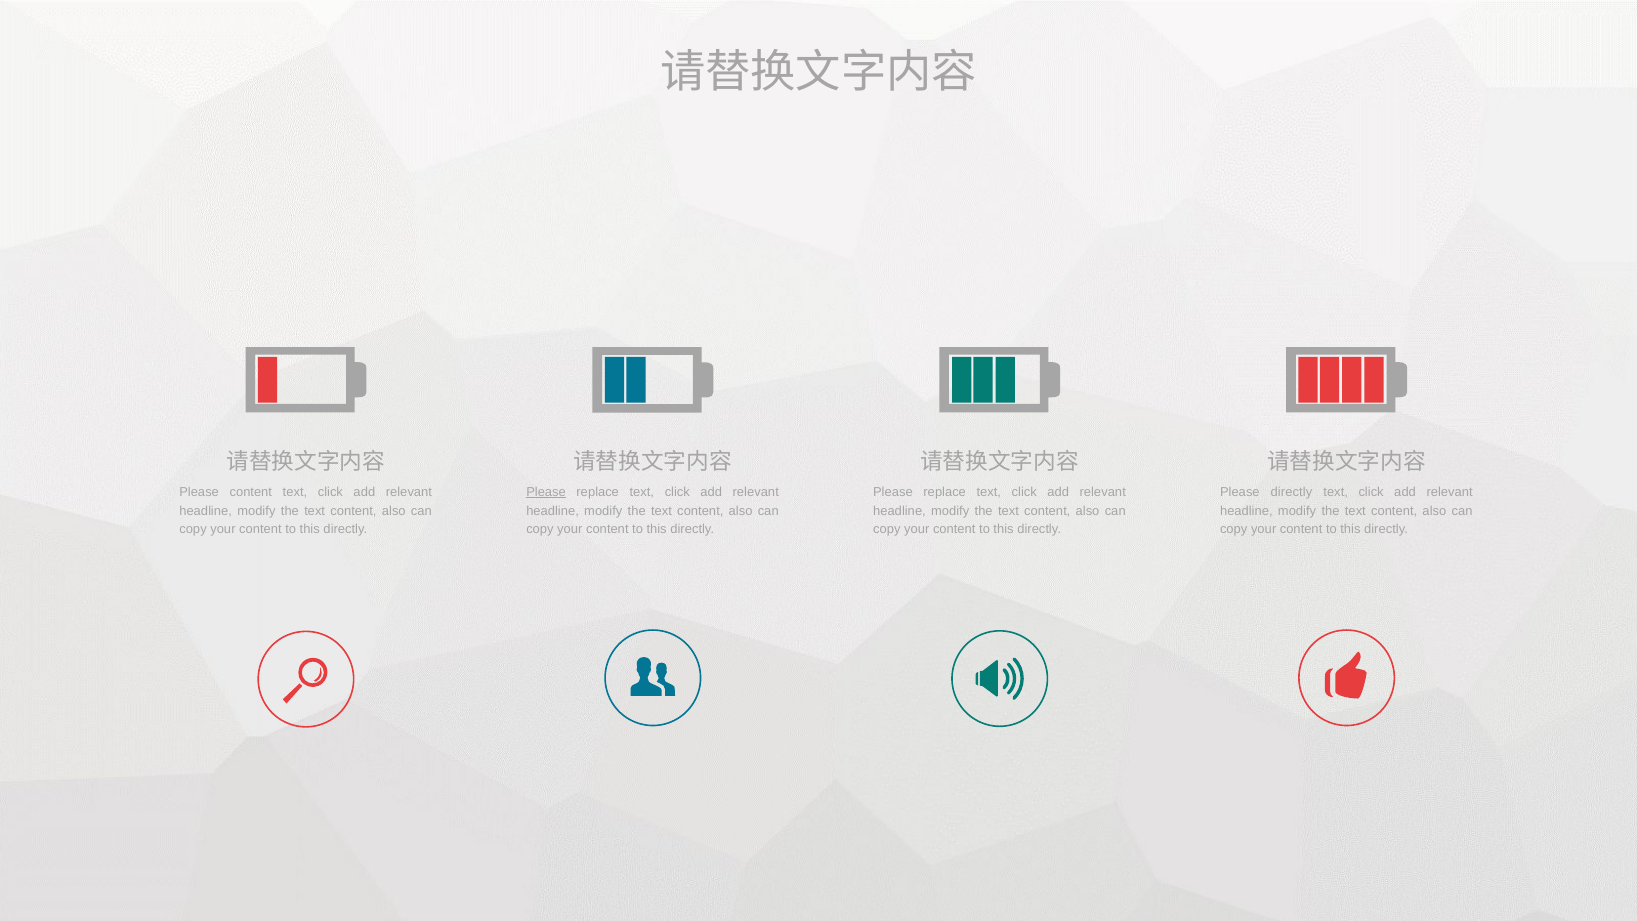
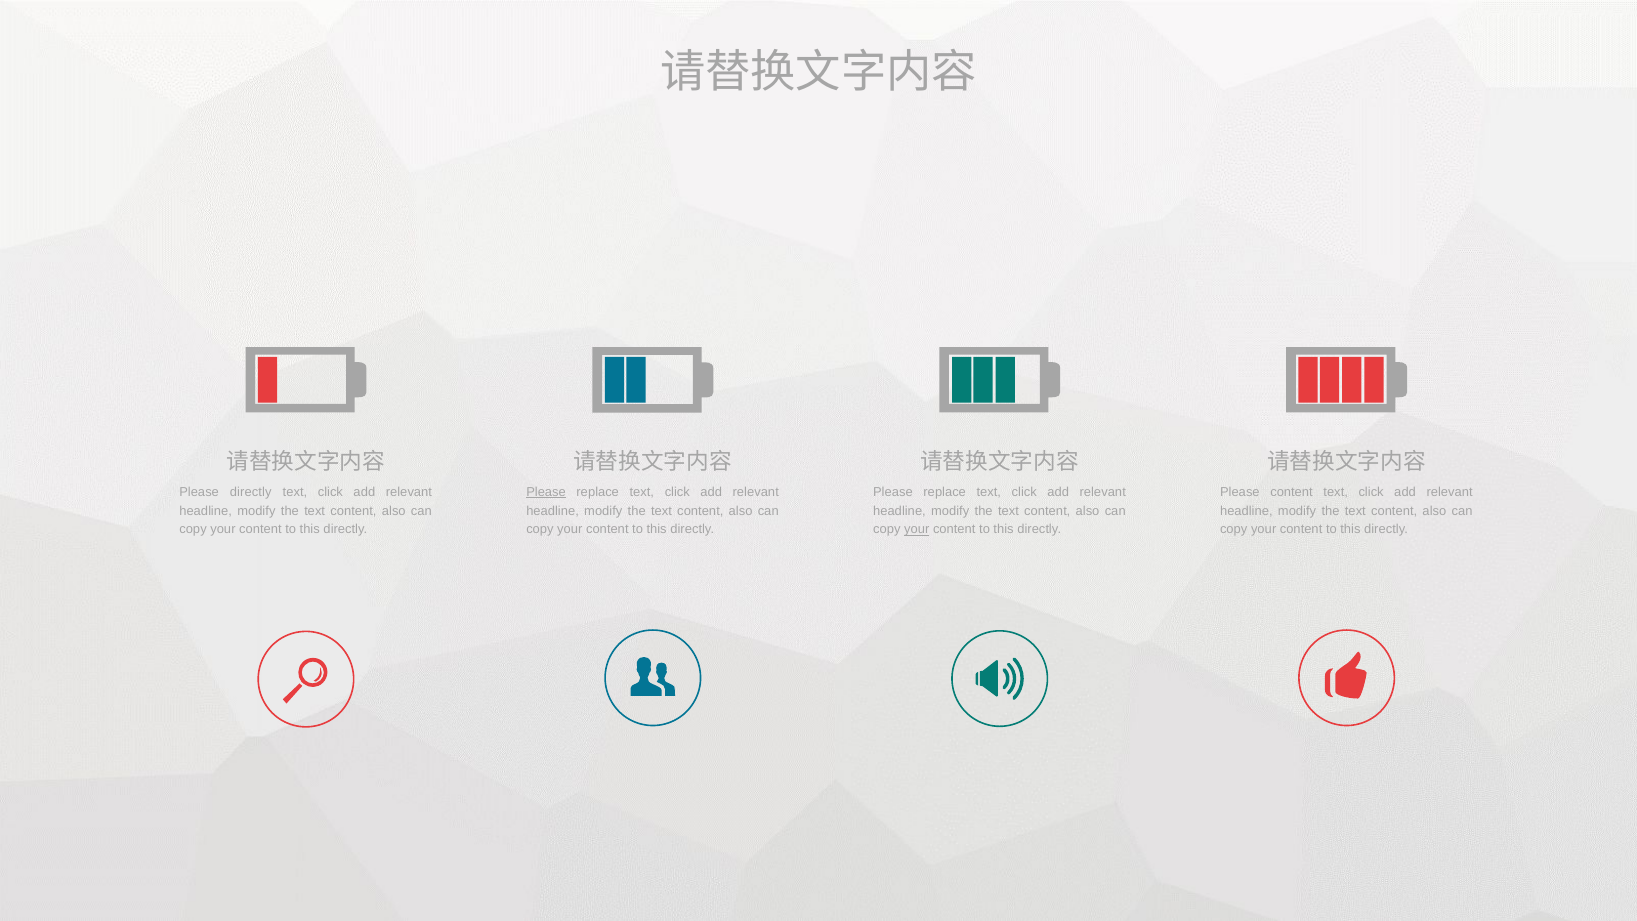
Please content: content -> directly
Please directly: directly -> content
your at (917, 529) underline: none -> present
